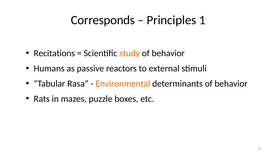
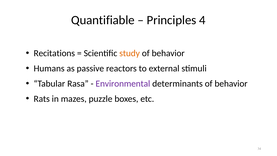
Corresponds: Corresponds -> Quantifiable
1: 1 -> 4
Environmental colour: orange -> purple
